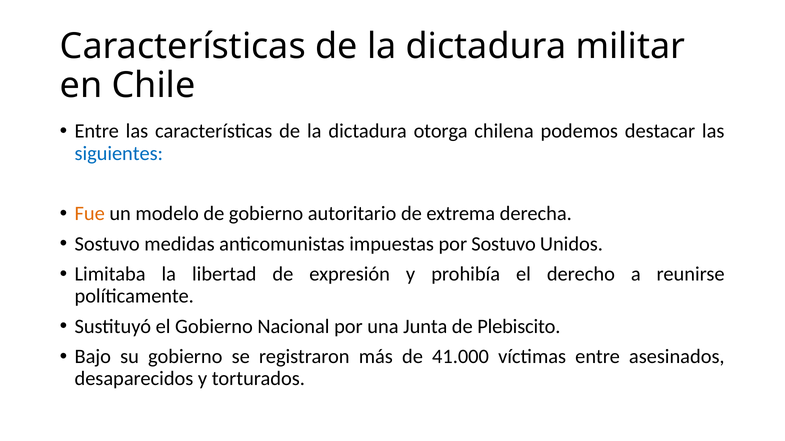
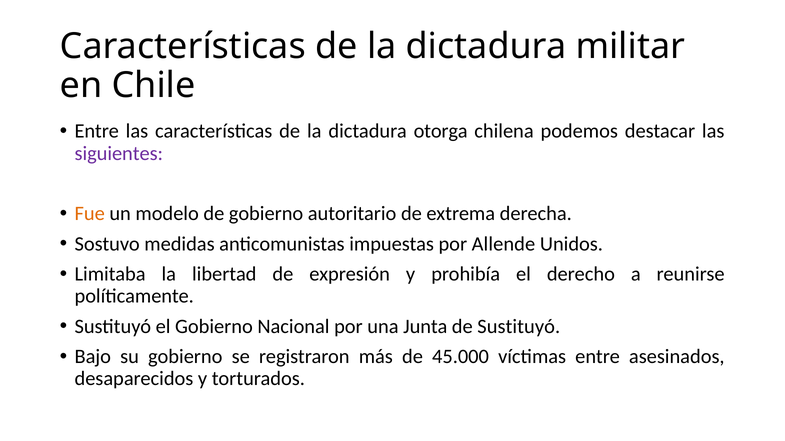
siguientes colour: blue -> purple
por Sostuvo: Sostuvo -> Allende
de Plebiscito: Plebiscito -> Sustituyó
41.000: 41.000 -> 45.000
